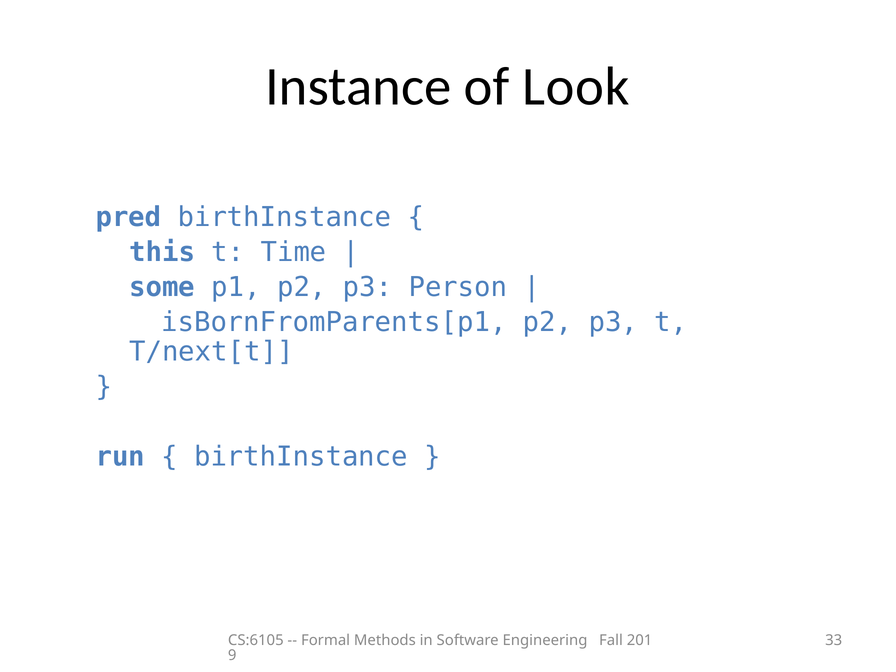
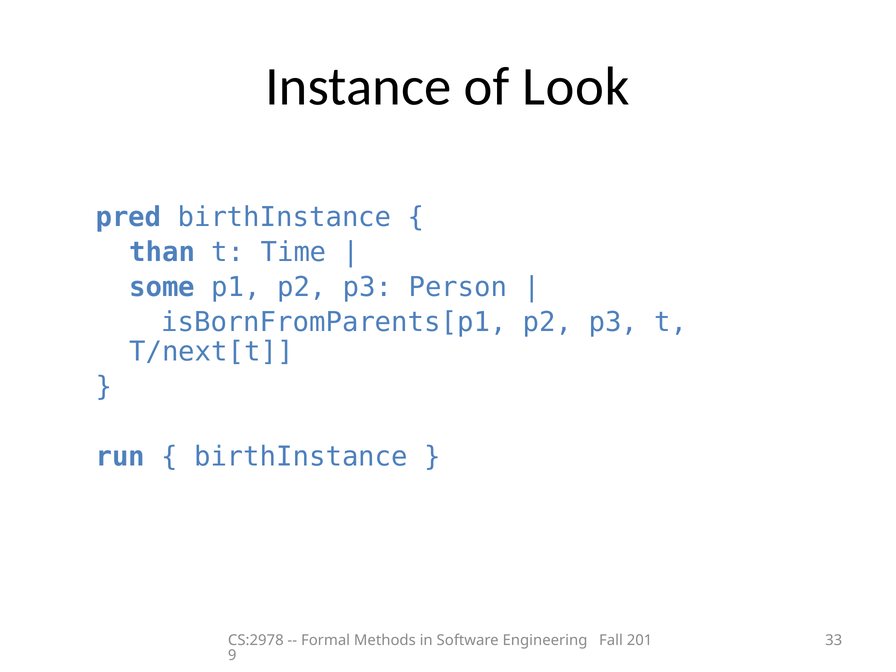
this: this -> than
CS:6105: CS:6105 -> CS:2978
